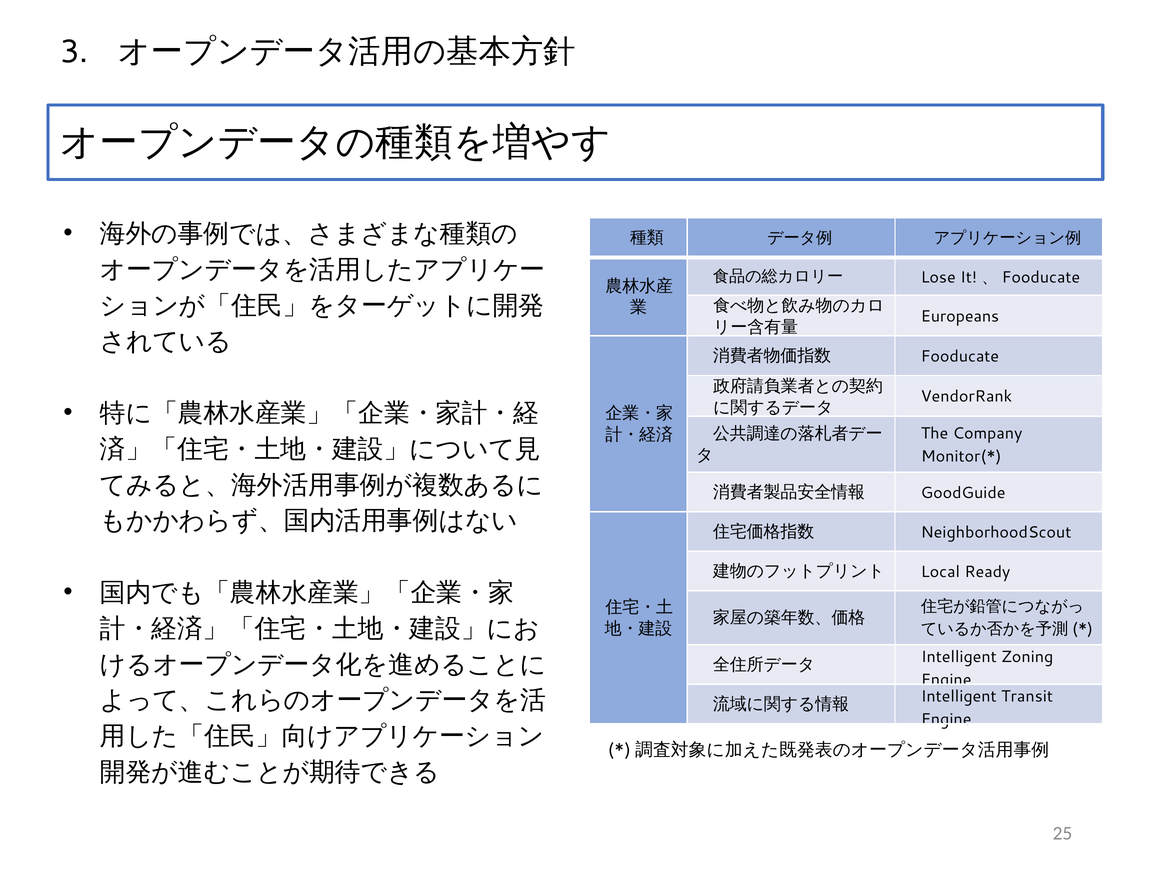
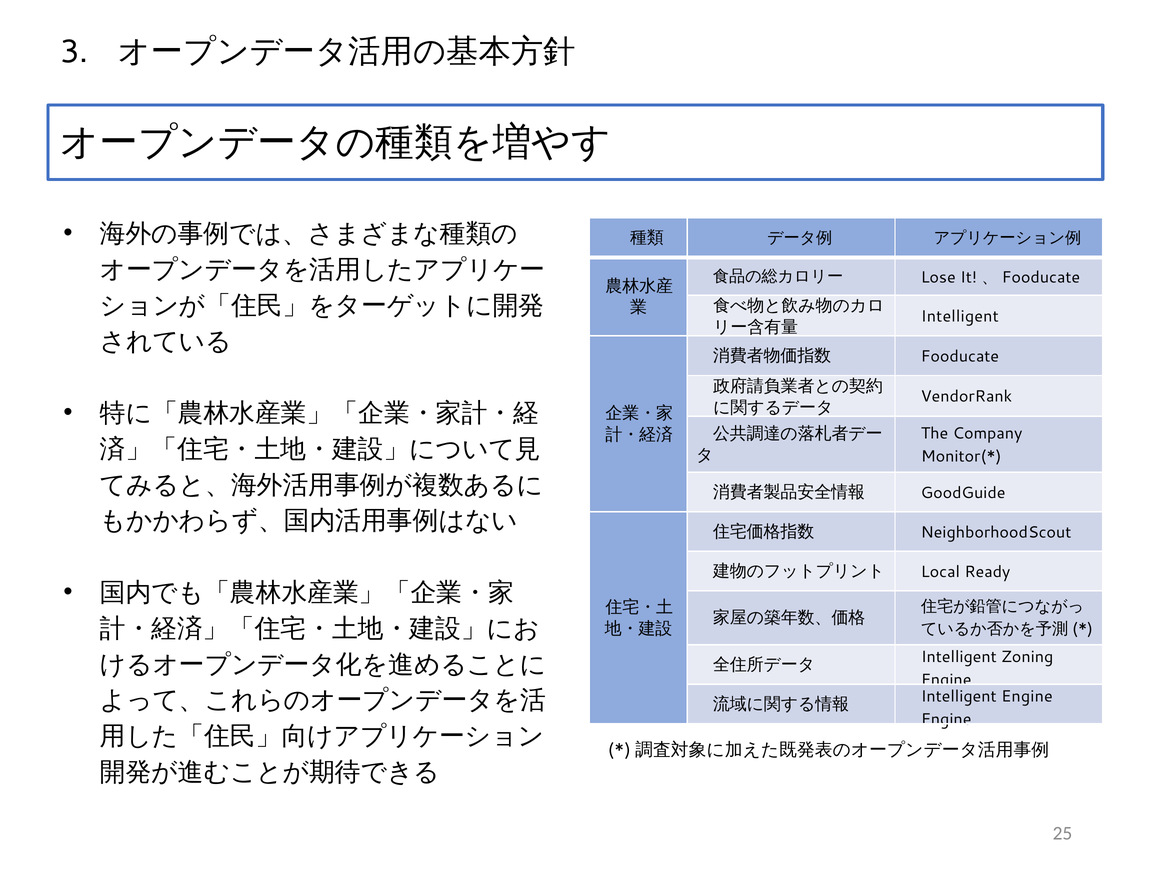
Europeans at (960, 316): Europeans -> Intelligent
Intelligent Transit: Transit -> Engine
